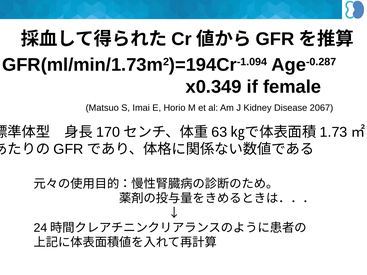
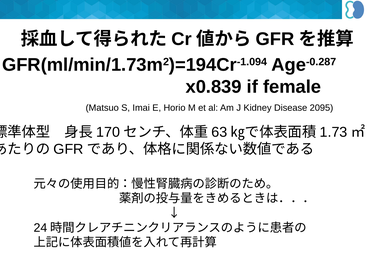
x0.349: x0.349 -> x0.839
2067: 2067 -> 2095
